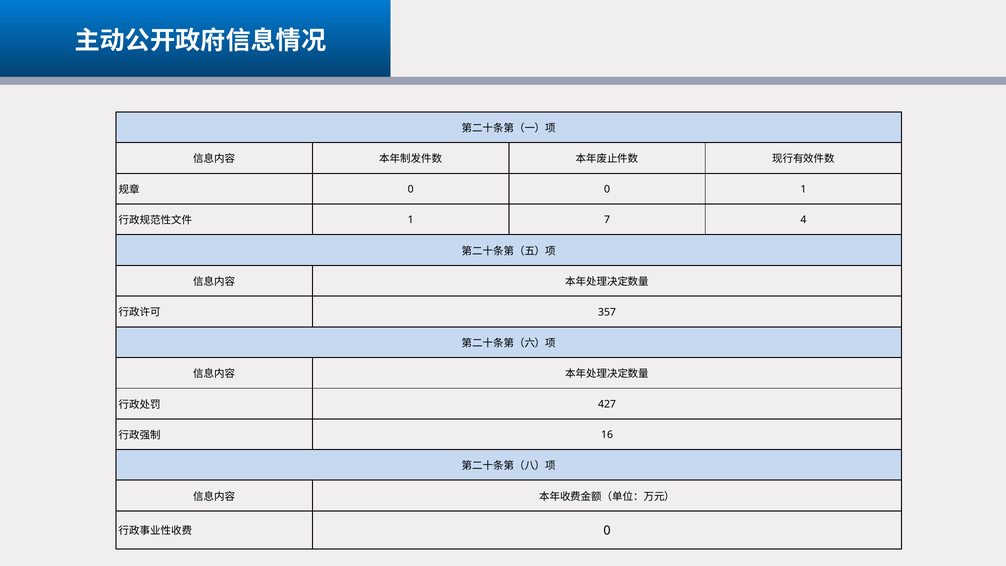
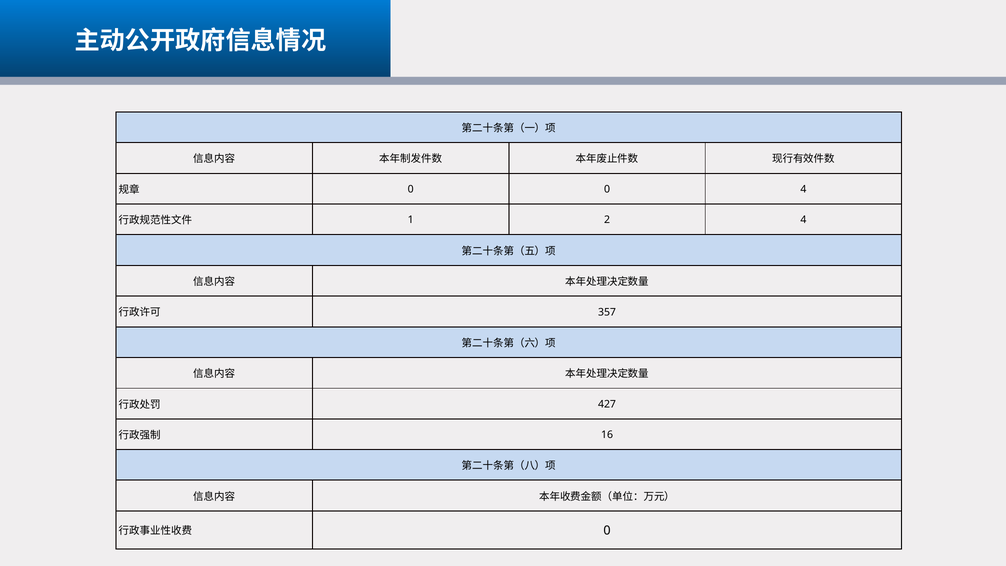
0 1: 1 -> 4
7: 7 -> 2
